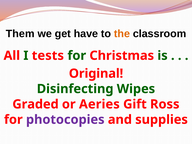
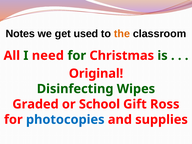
Them: Them -> Notes
have: have -> used
tests: tests -> need
Aeries: Aeries -> School
photocopies colour: purple -> blue
